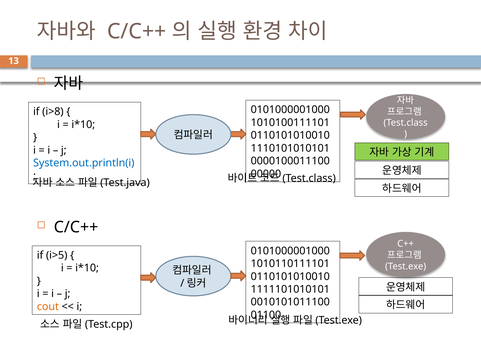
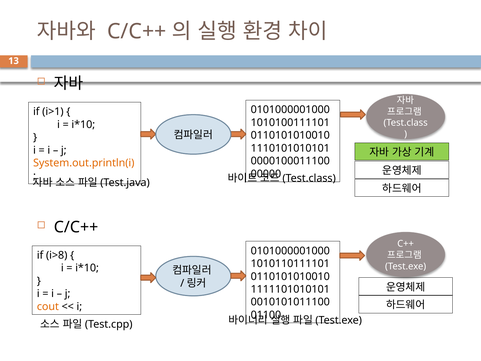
i>8: i>8 -> i>1
System.out.println(i colour: blue -> orange
i>5: i>5 -> i>8
